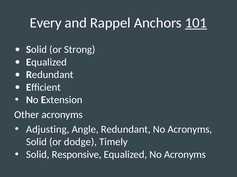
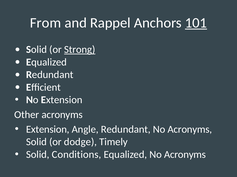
Every: Every -> From
Strong underline: none -> present
Adjusting at (48, 130): Adjusting -> Extension
Responsive: Responsive -> Conditions
